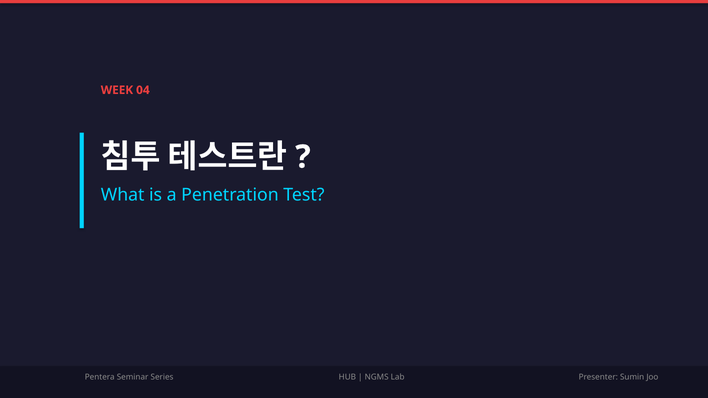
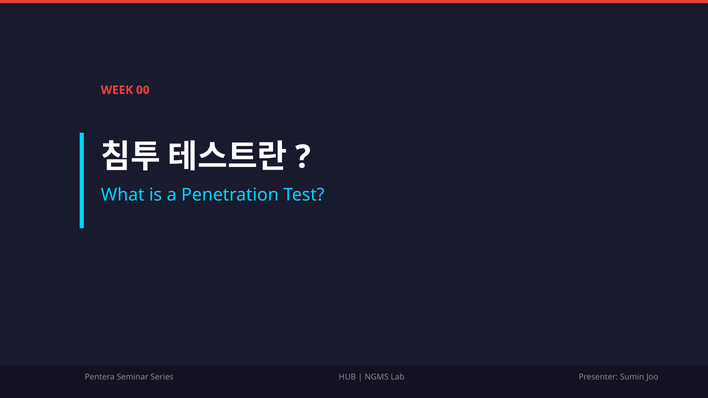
04: 04 -> 00
